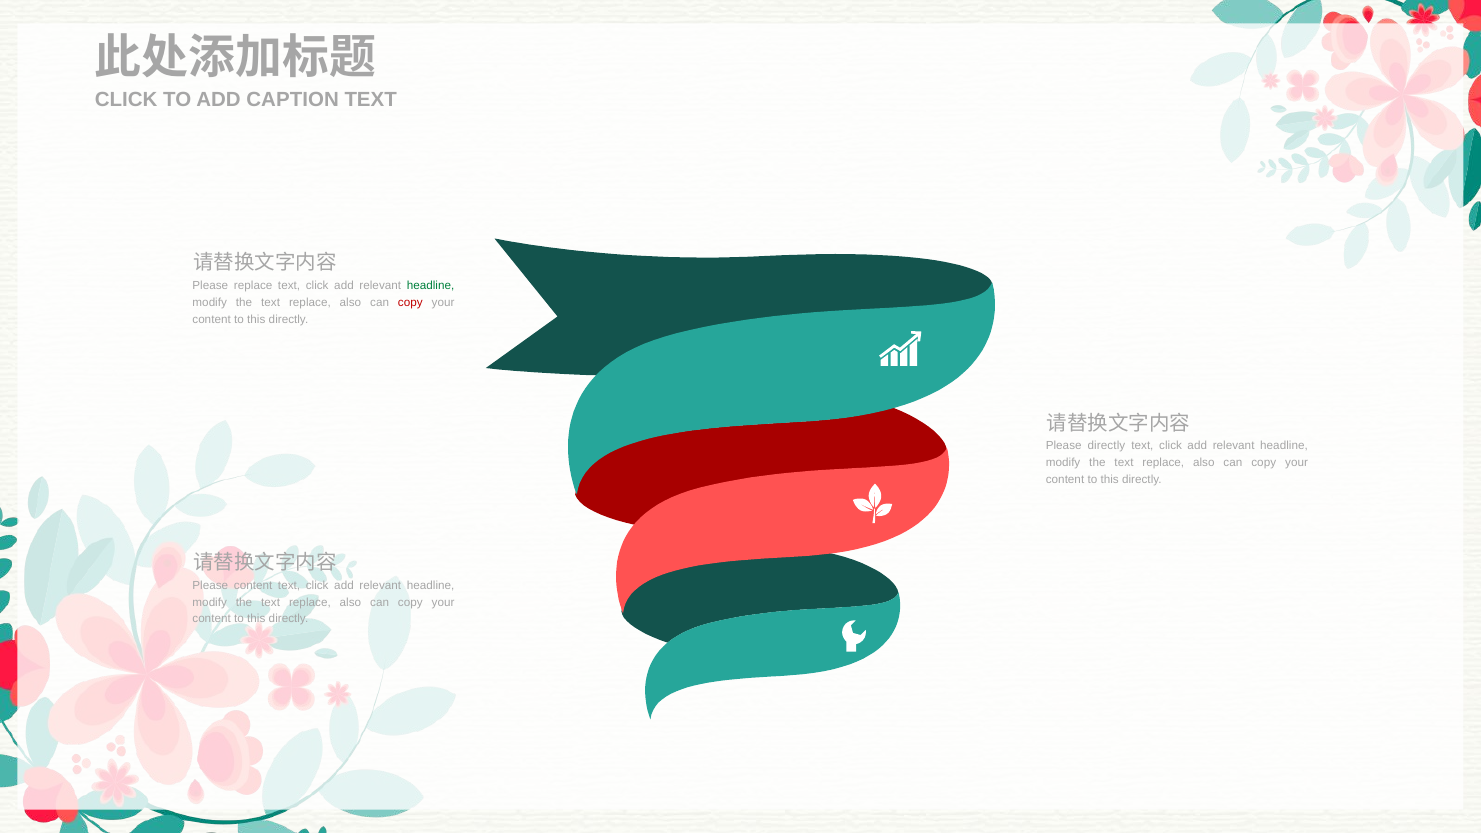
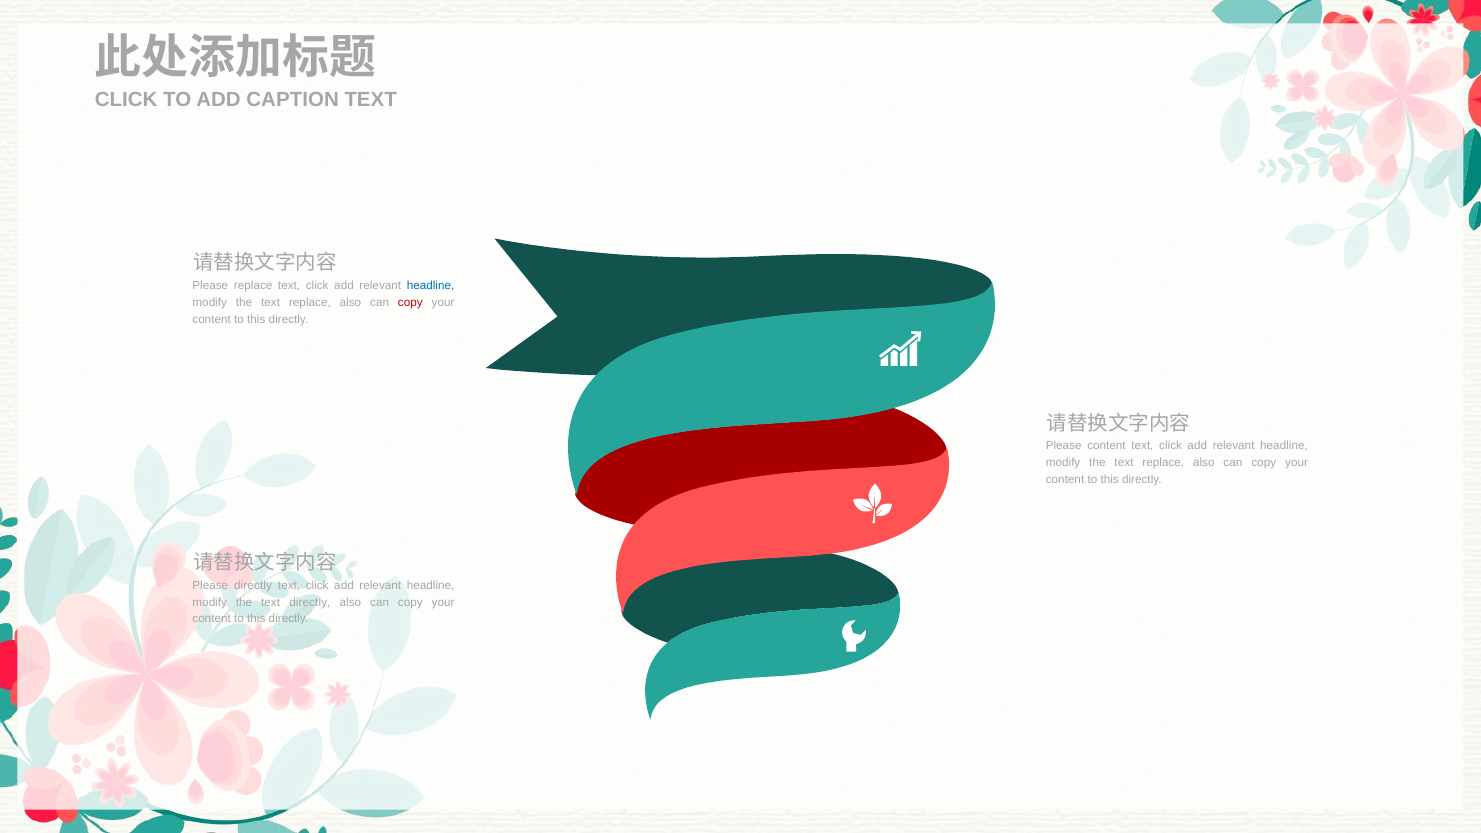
headline at (431, 286) colour: green -> blue
Please directly: directly -> content
Please content: content -> directly
replace at (310, 602): replace -> directly
